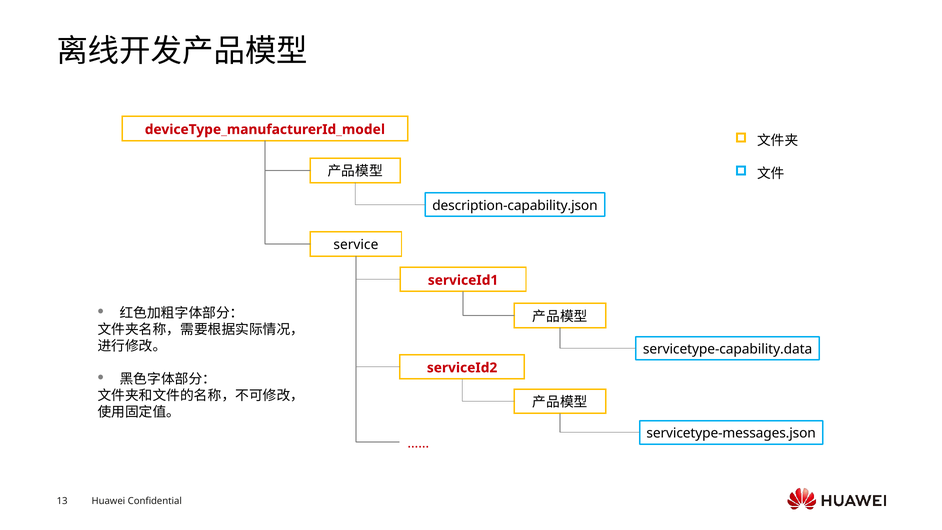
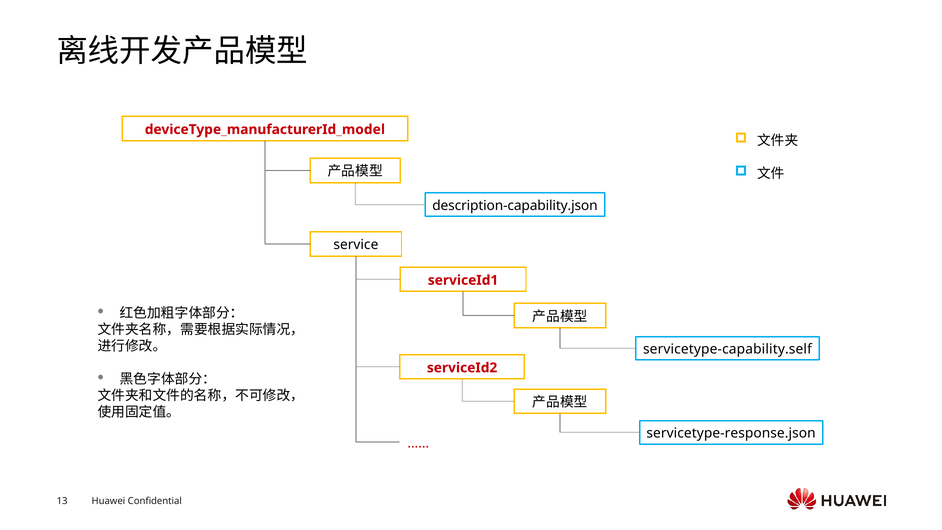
servicetype-capability.data: servicetype-capability.data -> servicetype-capability.self
servicetype-messages.json: servicetype-messages.json -> servicetype-response.json
